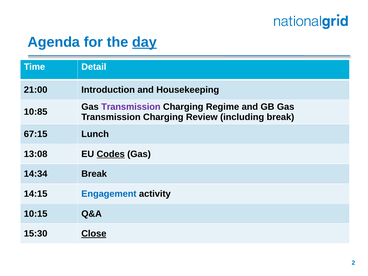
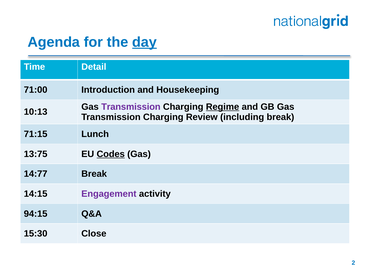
21:00: 21:00 -> 71:00
Regime underline: none -> present
10:85: 10:85 -> 10:13
67:15: 67:15 -> 71:15
13:08: 13:08 -> 13:75
14:34: 14:34 -> 14:77
Engagement colour: blue -> purple
10:15: 10:15 -> 94:15
Close underline: present -> none
